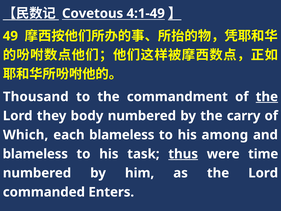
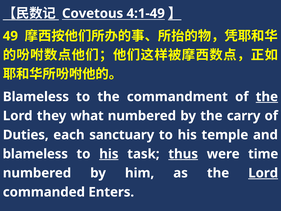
Thousand at (36, 97): Thousand -> Blameless
body: body -> what
Which: Which -> Duties
each blameless: blameless -> sanctuary
among: among -> temple
his at (109, 154) underline: none -> present
Lord at (263, 173) underline: none -> present
